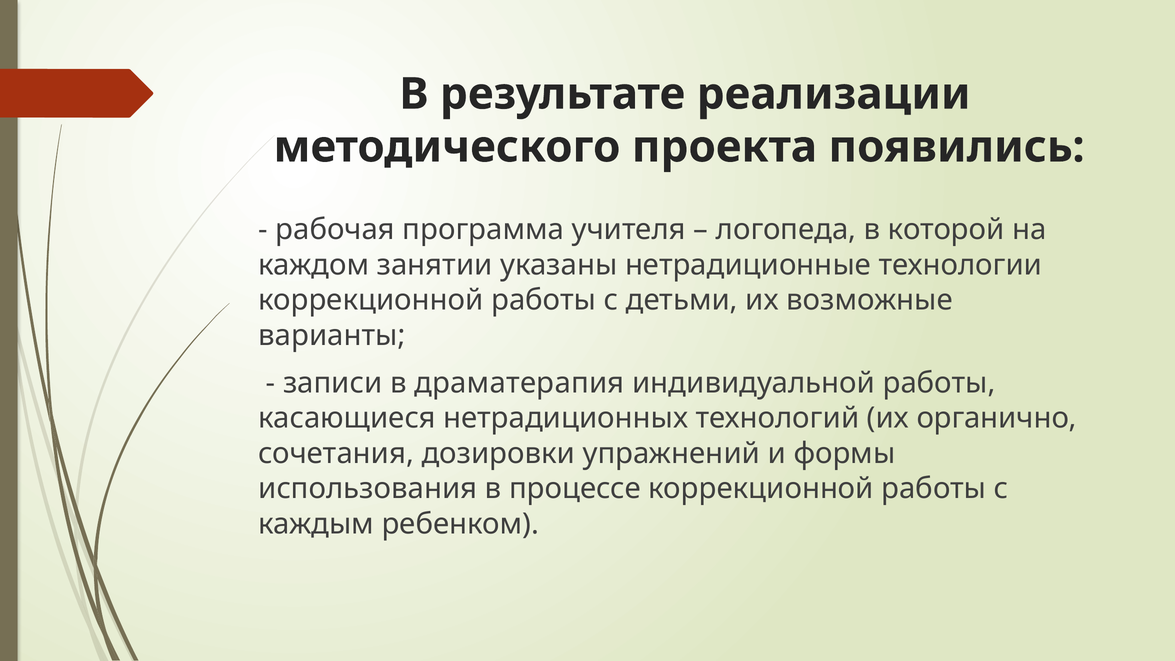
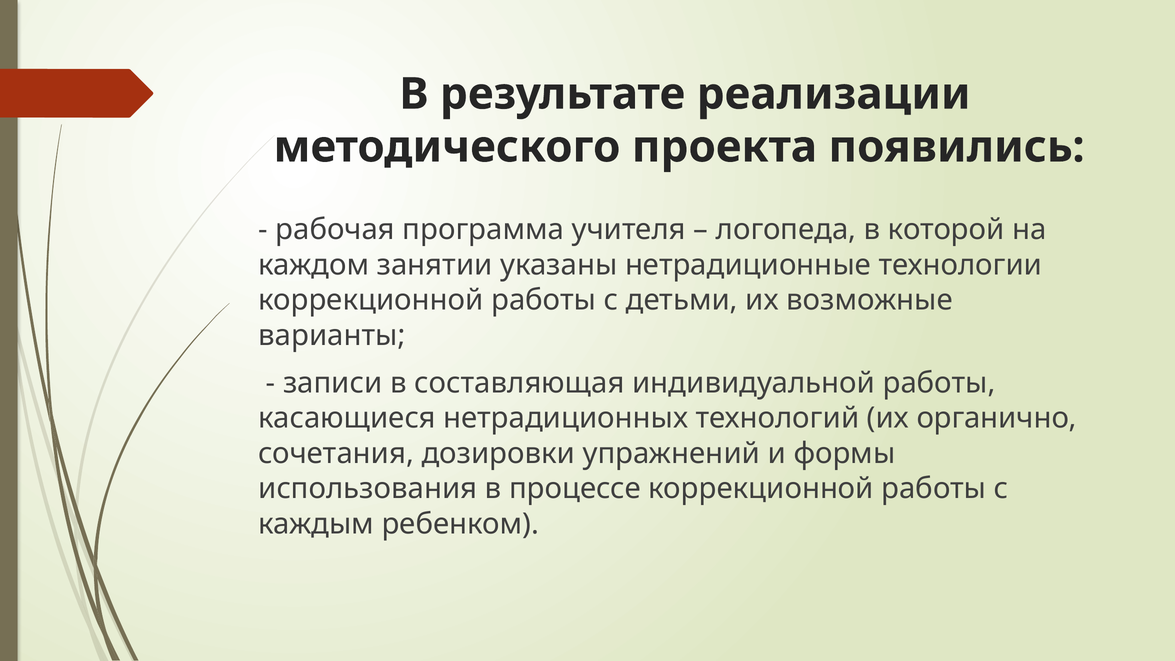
драматерапия: драматерапия -> составляющая
